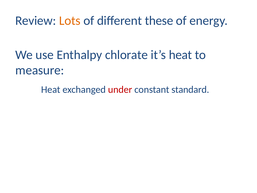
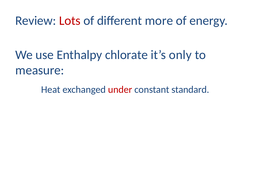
Lots colour: orange -> red
these: these -> more
it’s heat: heat -> only
